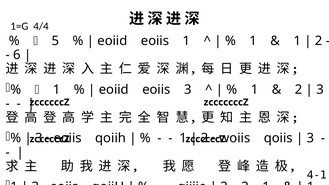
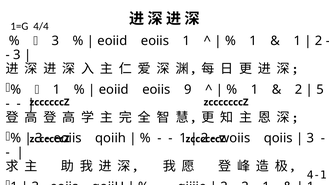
5 at (55, 41): 5 -> 3
6 at (17, 55): 6 -> 3
eoiis 3: 3 -> 9
3 at (320, 89): 3 -> 5
